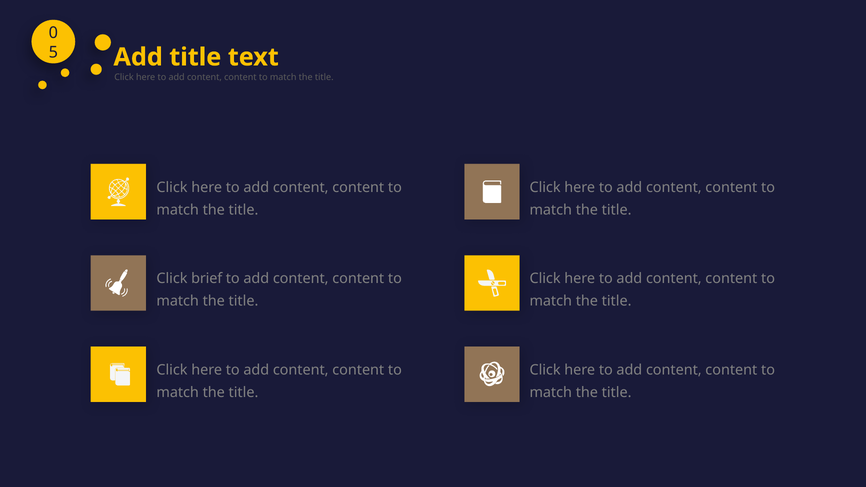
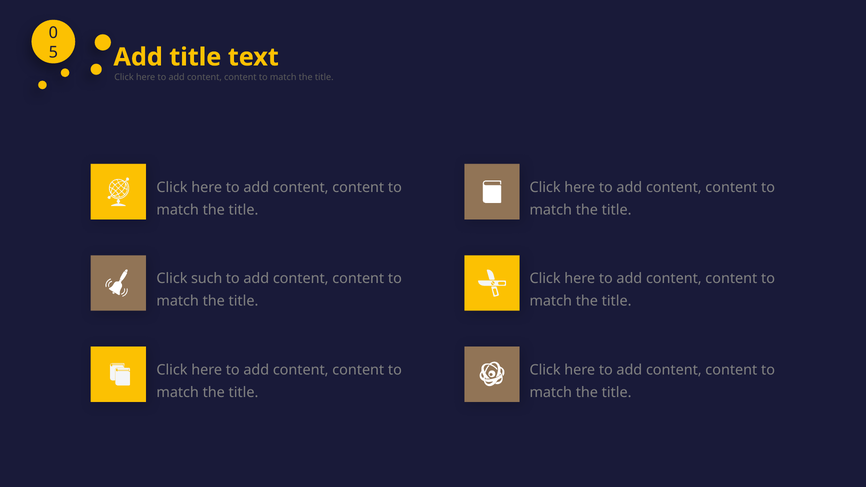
brief: brief -> such
